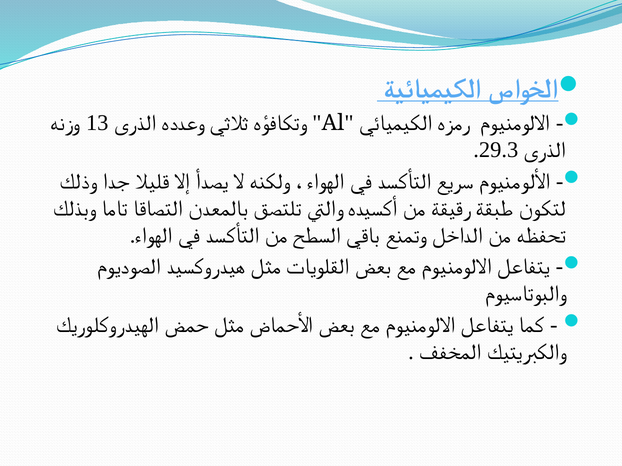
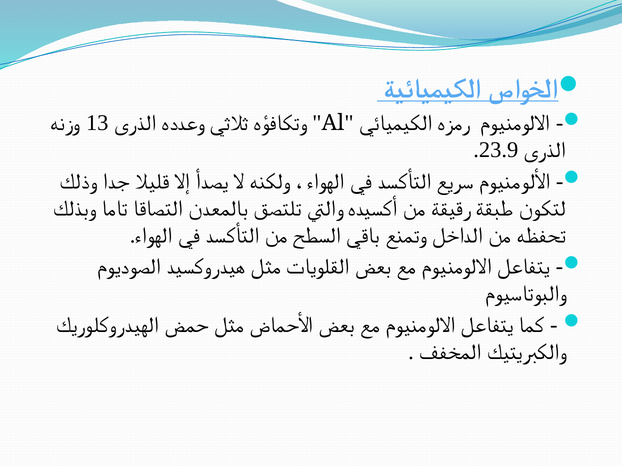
29.3: 29.3 -> 23.9
